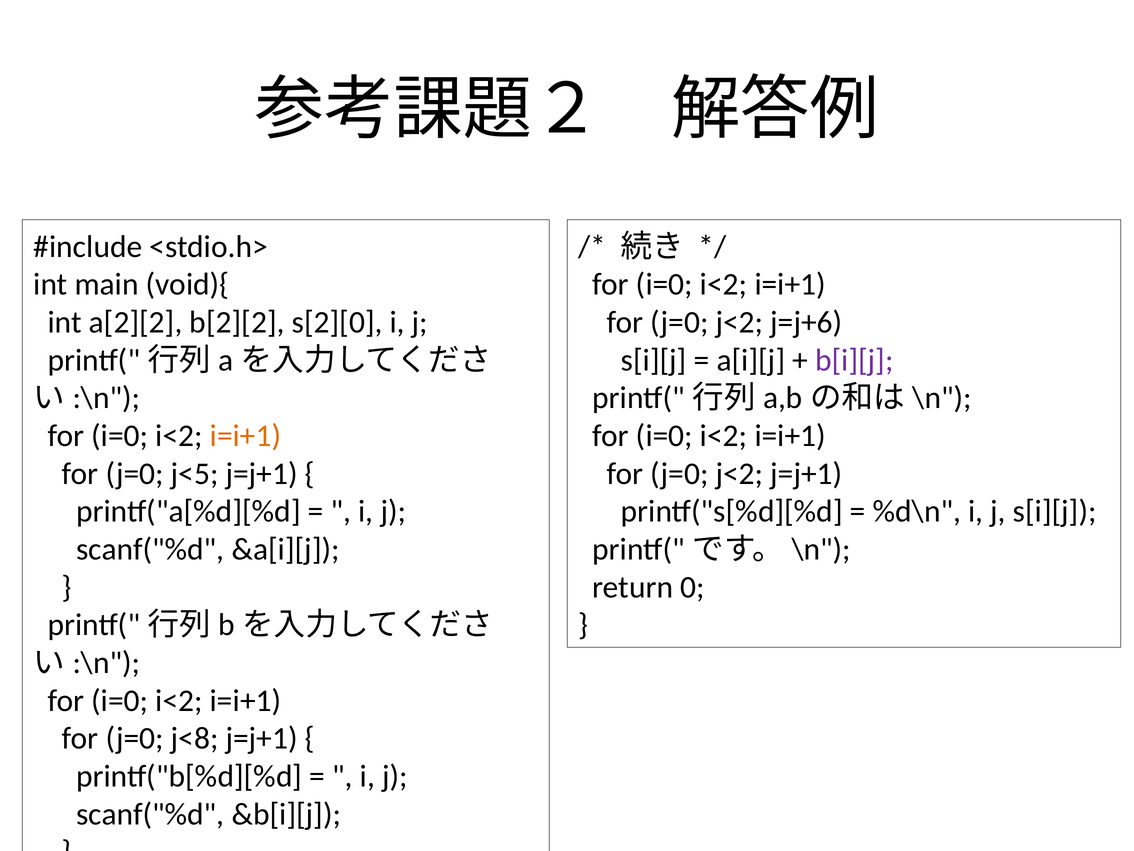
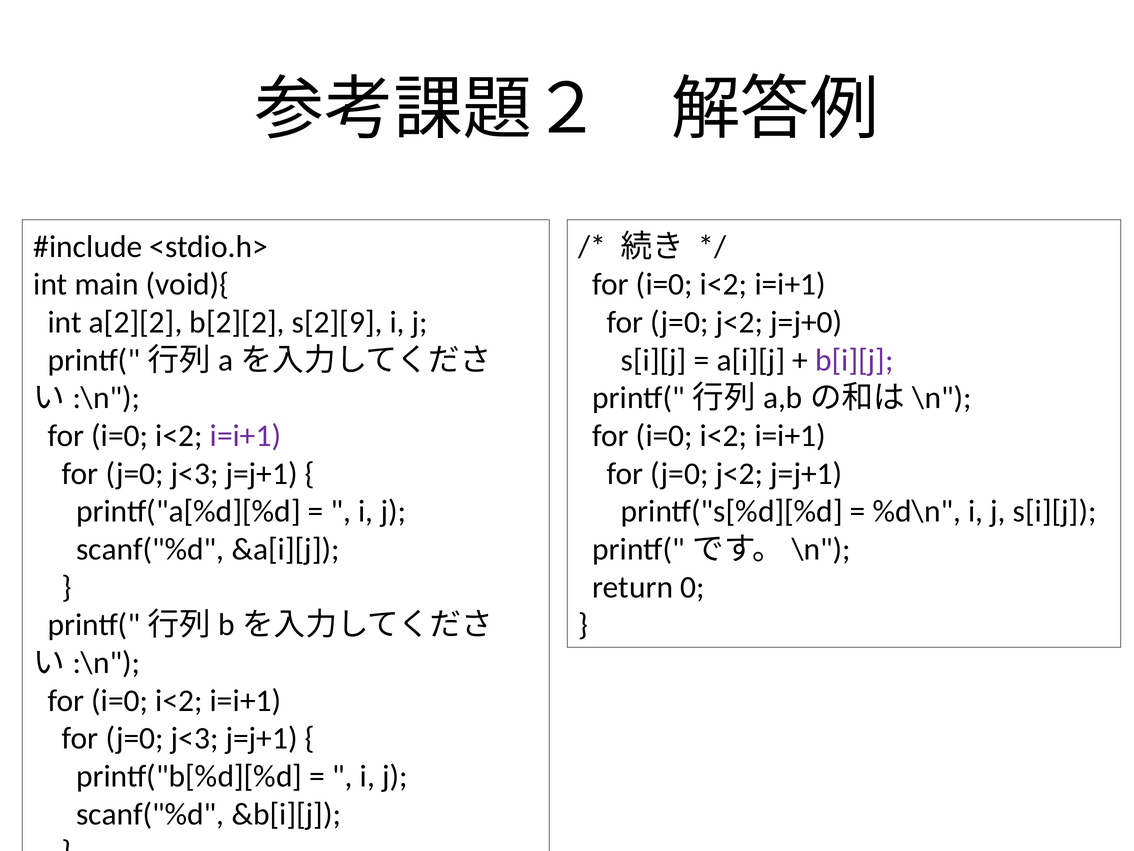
s[2][0: s[2][0 -> s[2][9
j=j+6: j=j+6 -> j=j+0
i=i+1 at (245, 436) colour: orange -> purple
j<5 at (195, 473): j<5 -> j<3
j<8 at (195, 738): j<8 -> j<3
